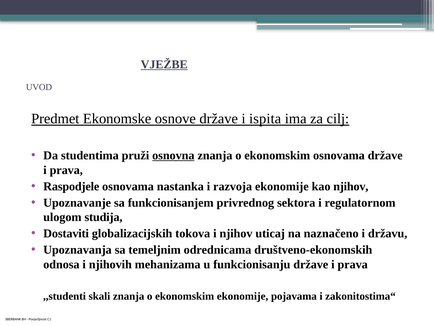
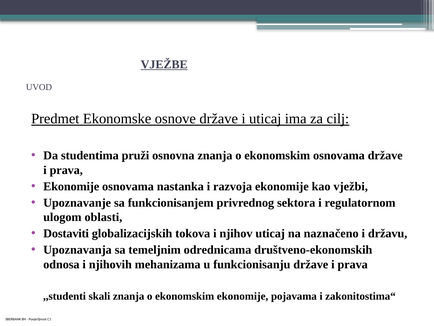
i ispita: ispita -> uticaj
osnovna underline: present -> none
Raspodjele at (71, 186): Raspodjele -> Ekonomije
kao njihov: njihov -> vježbi
studija: studija -> oblasti
